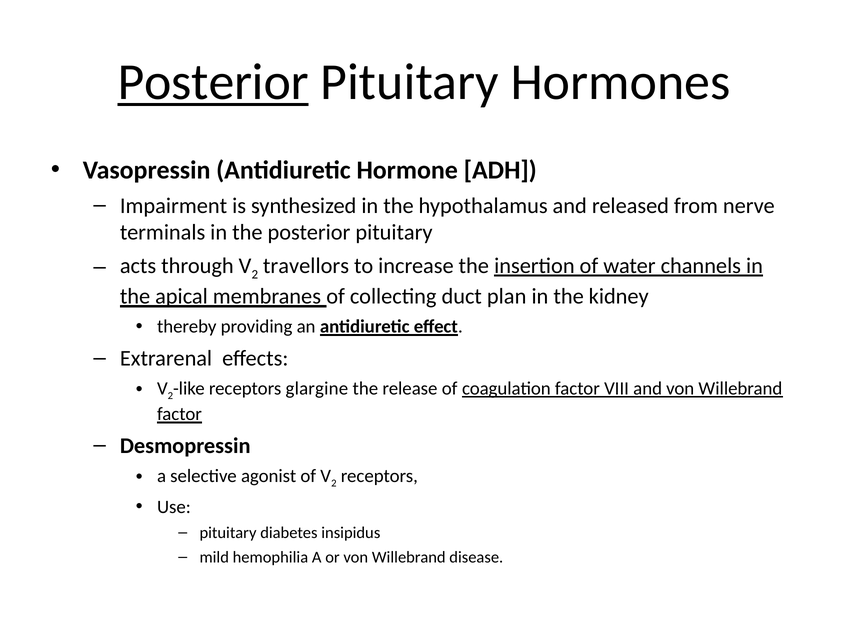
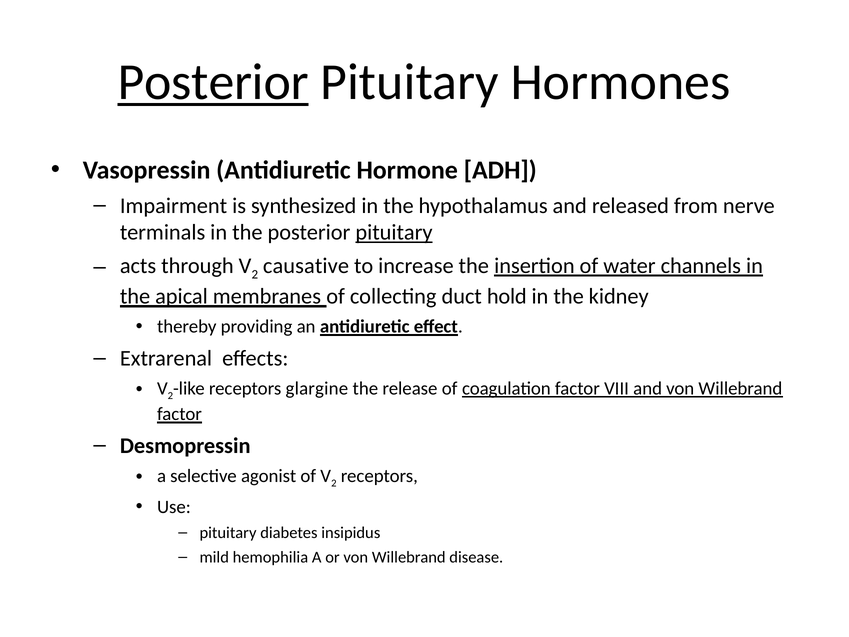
pituitary at (394, 232) underline: none -> present
travellors: travellors -> causative
plan: plan -> hold
